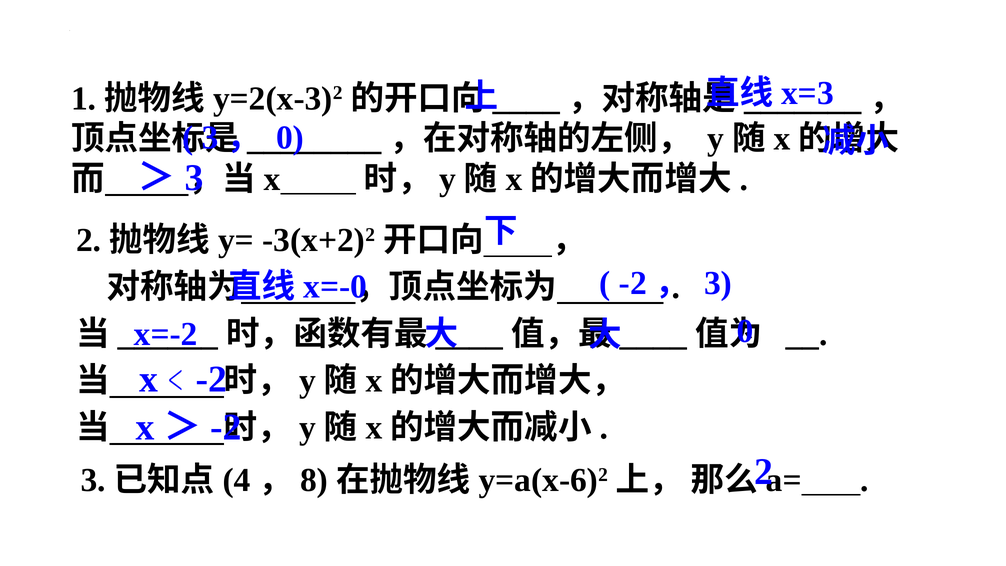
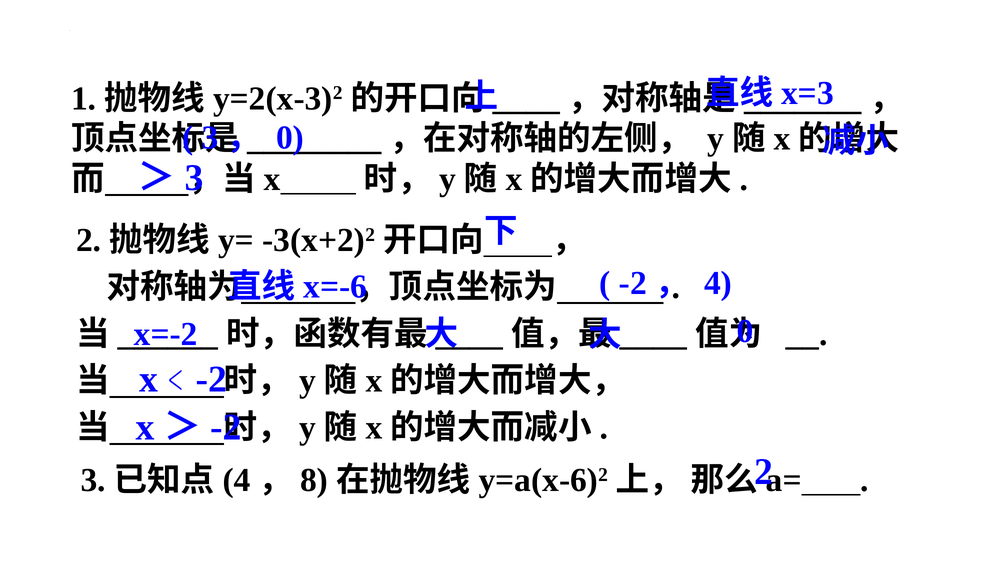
x=-0: x=-0 -> x=-6
3 at (718, 283): 3 -> 4
